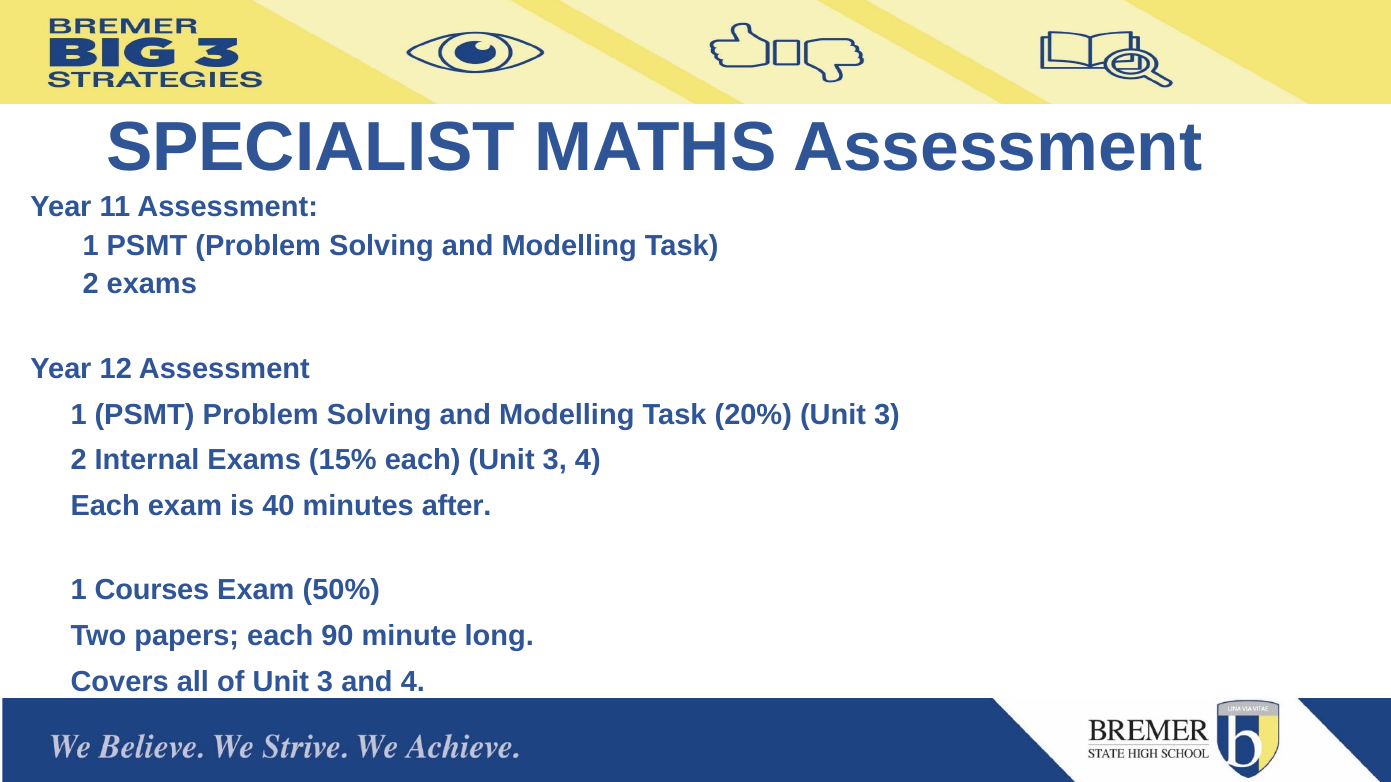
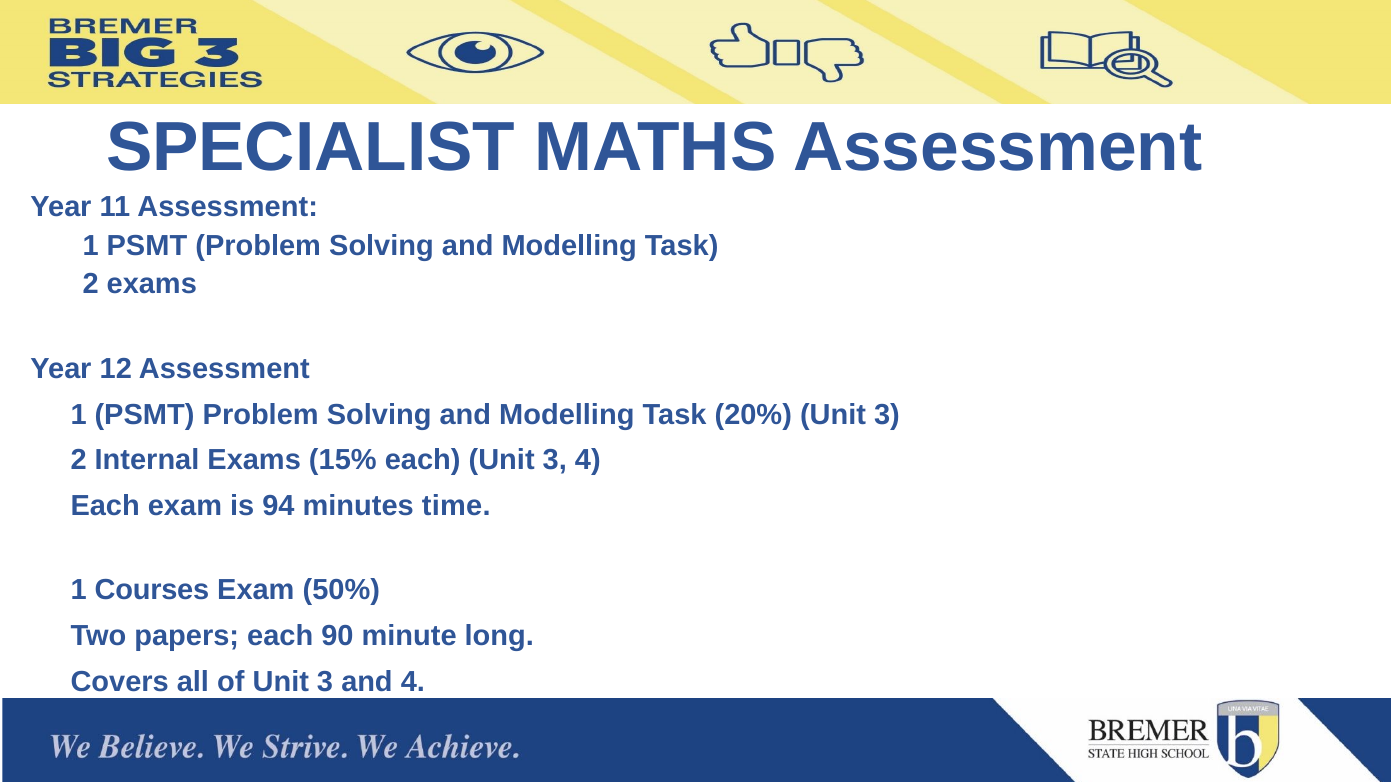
40: 40 -> 94
after: after -> time
